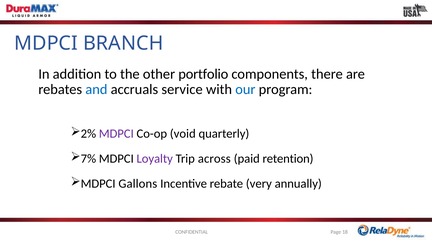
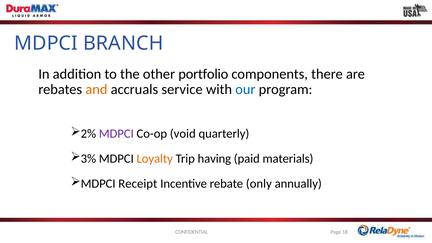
and colour: blue -> orange
7%: 7% -> 3%
Loyalty colour: purple -> orange
across: across -> having
retention: retention -> materials
Gallons: Gallons -> Receipt
very: very -> only
